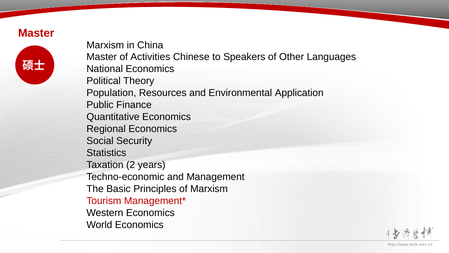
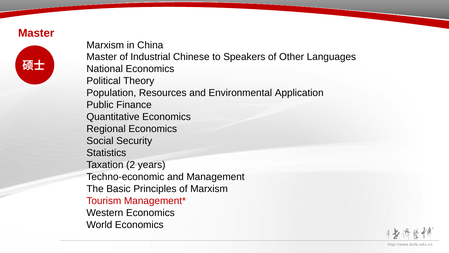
Activities: Activities -> Industrial
